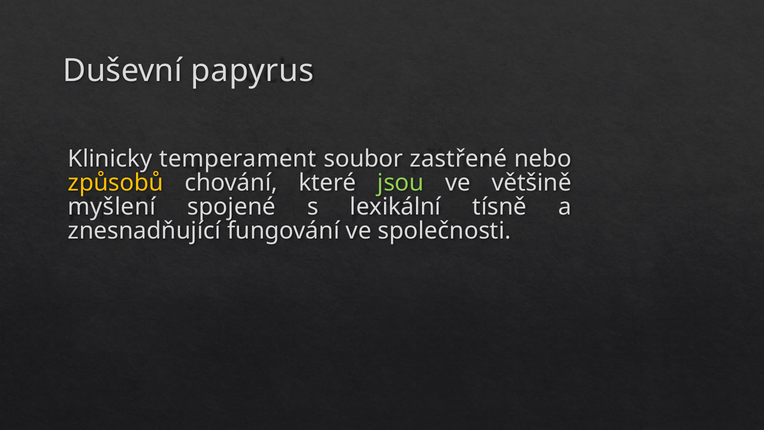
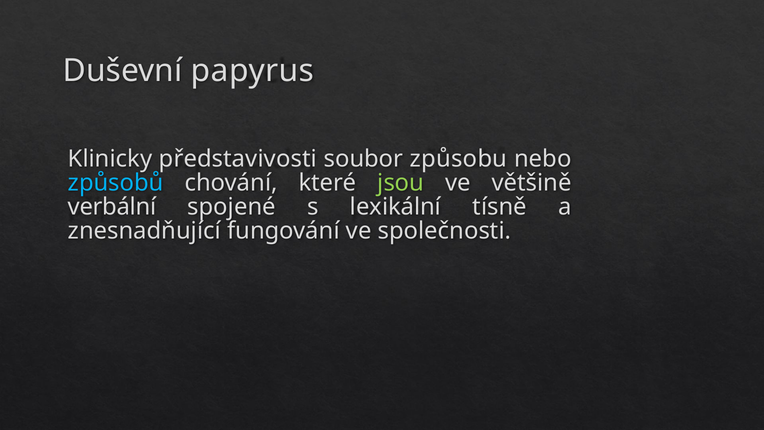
temperament: temperament -> představivosti
zastřené: zastřené -> způsobu
způsobů colour: yellow -> light blue
myšlení: myšlení -> verbální
